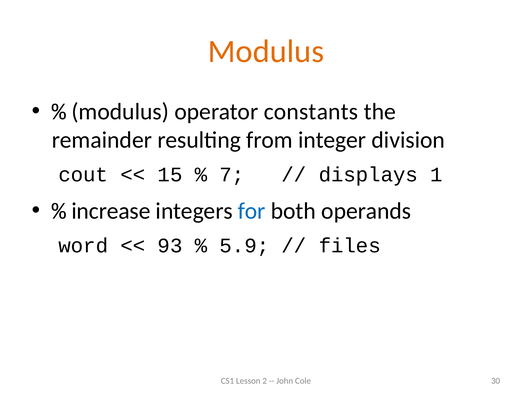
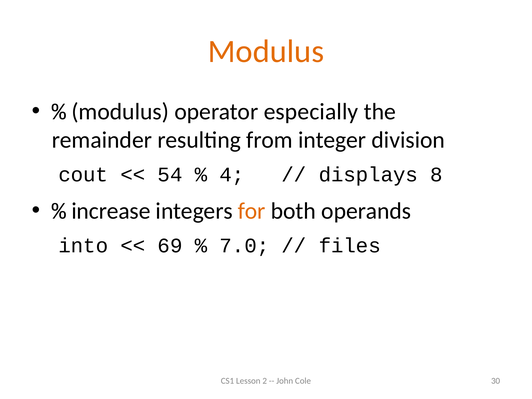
constants: constants -> especially
15: 15 -> 54
7: 7 -> 4
1: 1 -> 8
for colour: blue -> orange
word: word -> into
93: 93 -> 69
5.9: 5.9 -> 7.0
